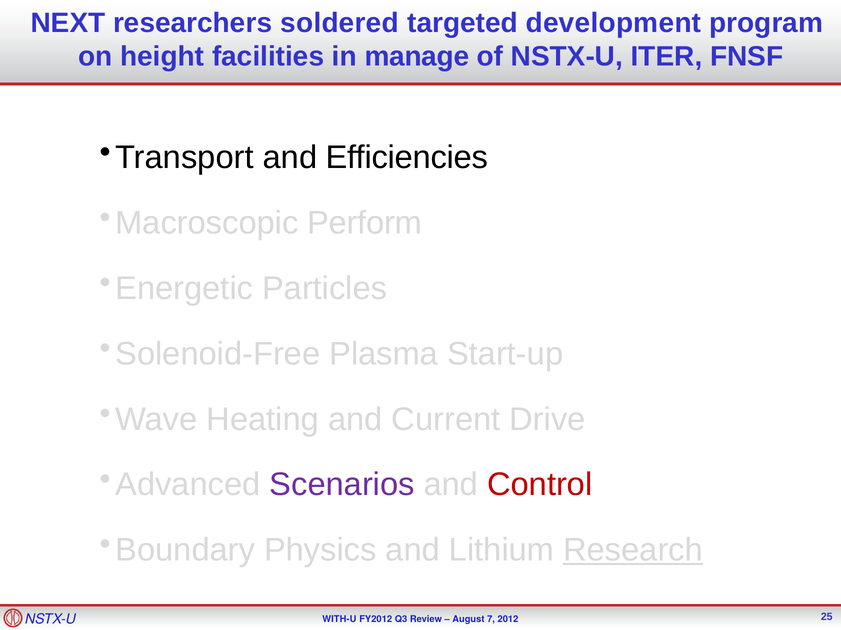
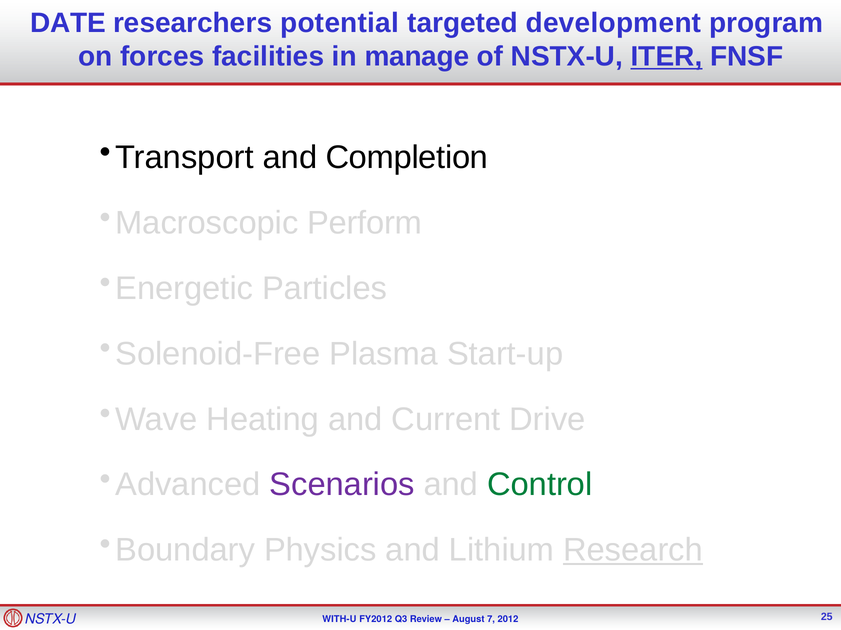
NEXT: NEXT -> DATE
soldered: soldered -> potential
height: height -> forces
ITER underline: none -> present
Efficiencies: Efficiencies -> Completion
Control colour: red -> green
